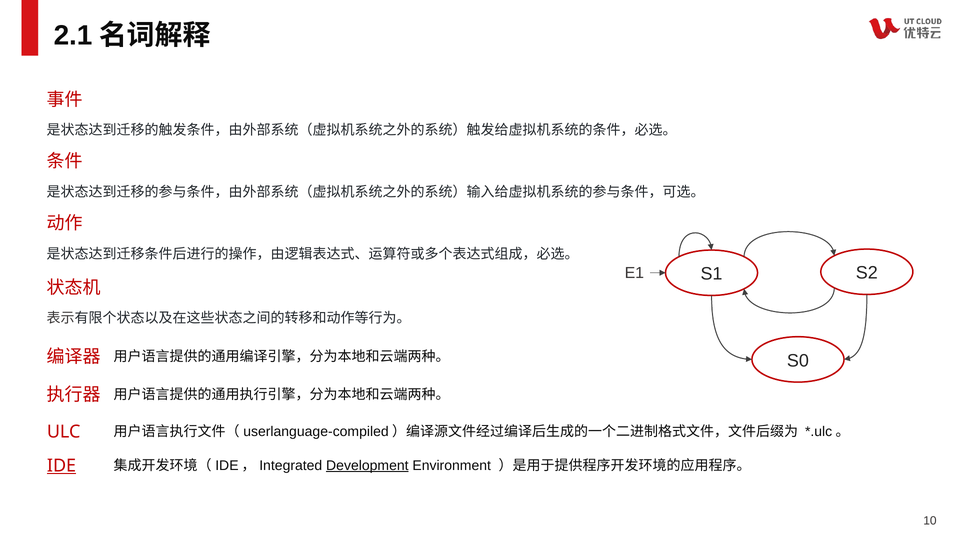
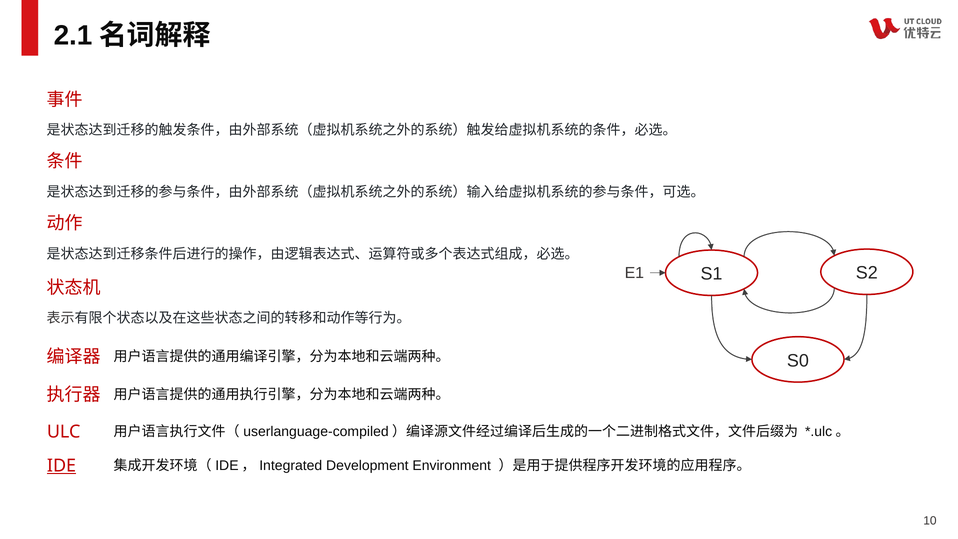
Development underline: present -> none
